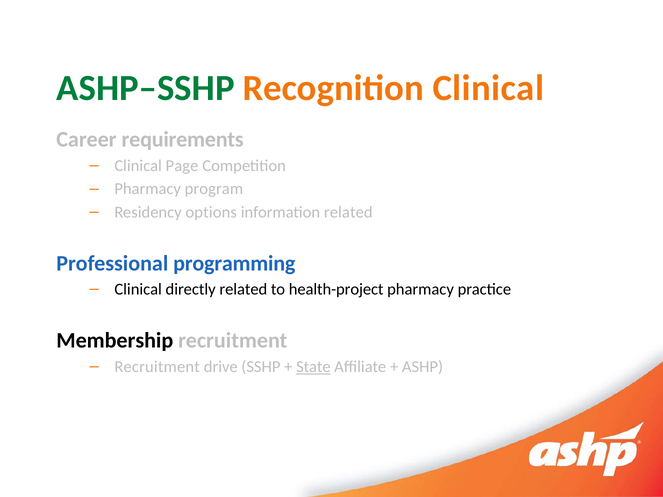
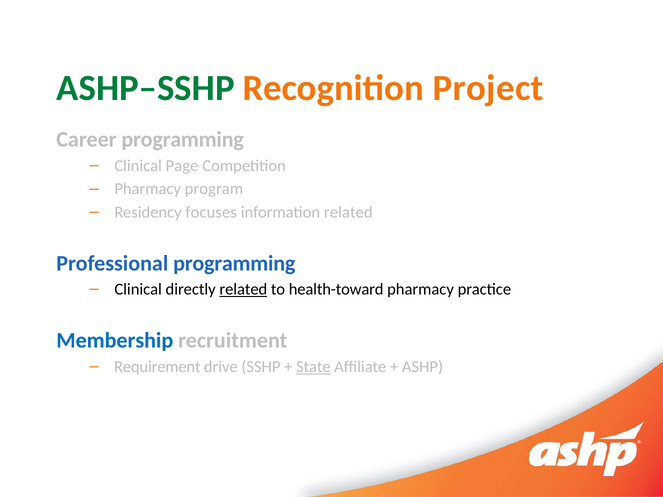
Recognition Clinical: Clinical -> Project
Career requirements: requirements -> programming
options: options -> focuses
related at (243, 290) underline: none -> present
health-project: health-project -> health-toward
Membership colour: black -> blue
Recruitment at (157, 367): Recruitment -> Requirement
